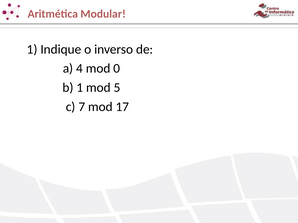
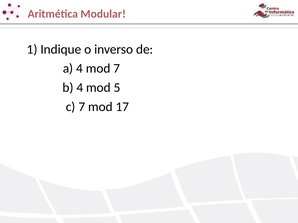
mod 0: 0 -> 7
b 1: 1 -> 4
